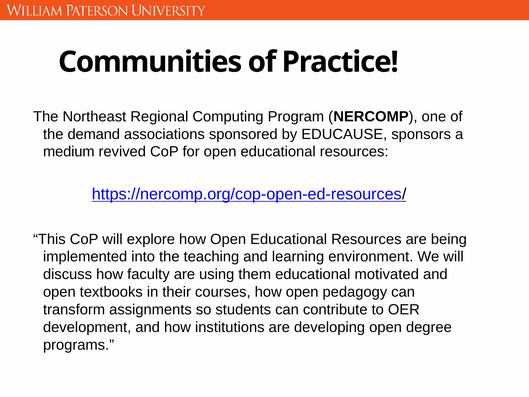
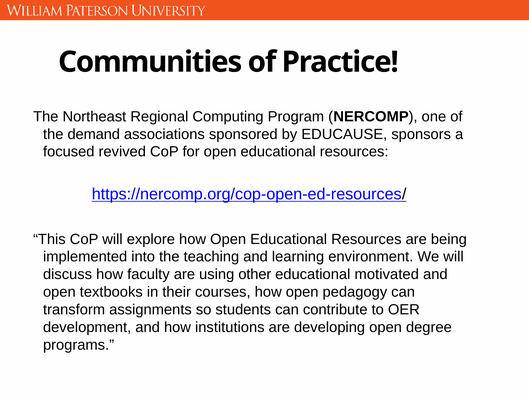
medium: medium -> focused
them: them -> other
